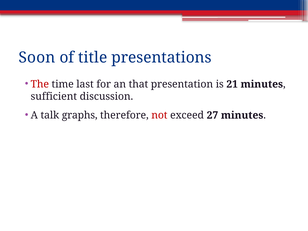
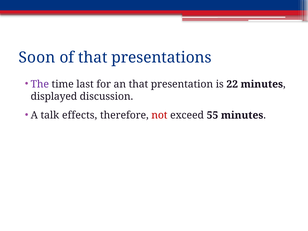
of title: title -> that
The colour: red -> purple
21: 21 -> 22
sufficient: sufficient -> displayed
graphs: graphs -> effects
27: 27 -> 55
